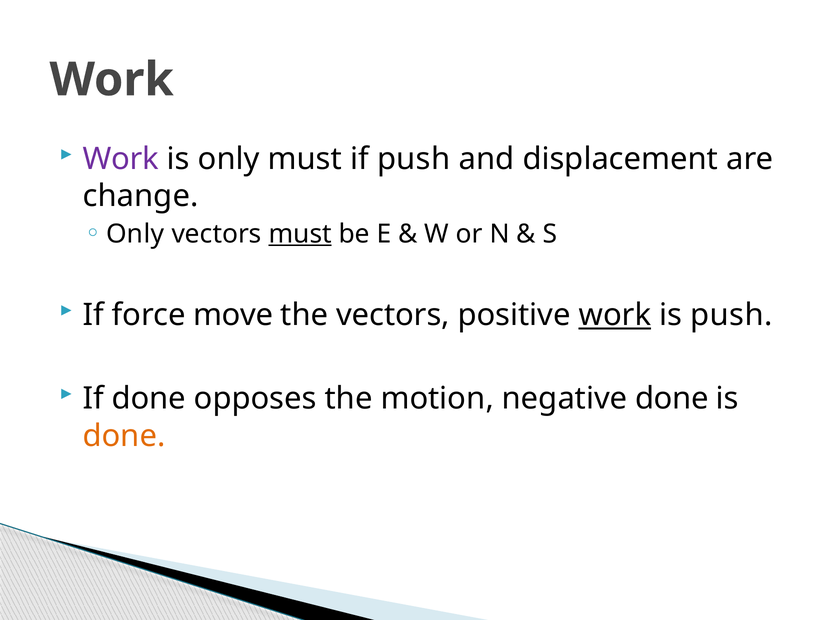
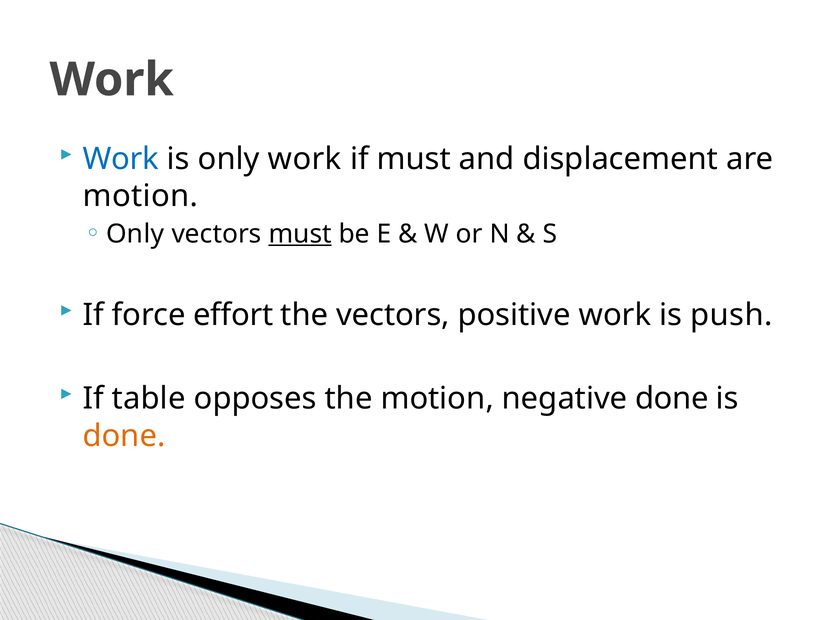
Work at (121, 159) colour: purple -> blue
only must: must -> work
if push: push -> must
change at (140, 196): change -> motion
move: move -> effort
work at (615, 315) underline: present -> none
If done: done -> table
